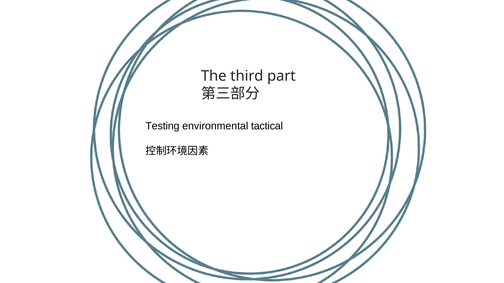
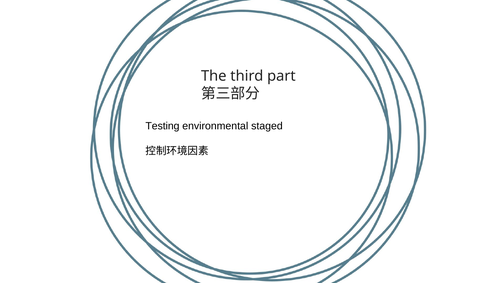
tactical: tactical -> staged
